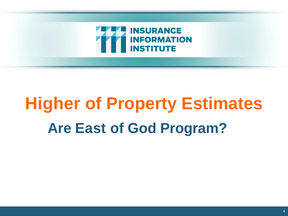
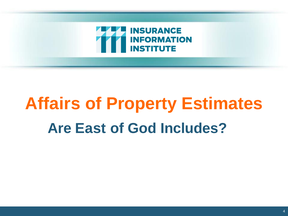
Higher: Higher -> Affairs
Program: Program -> Includes
